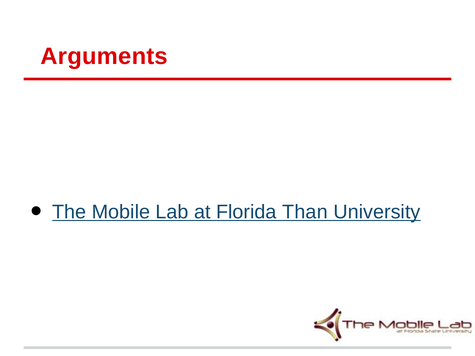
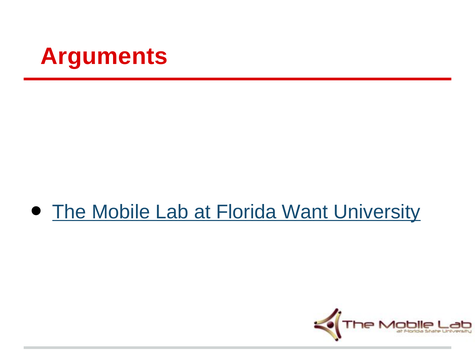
Than: Than -> Want
